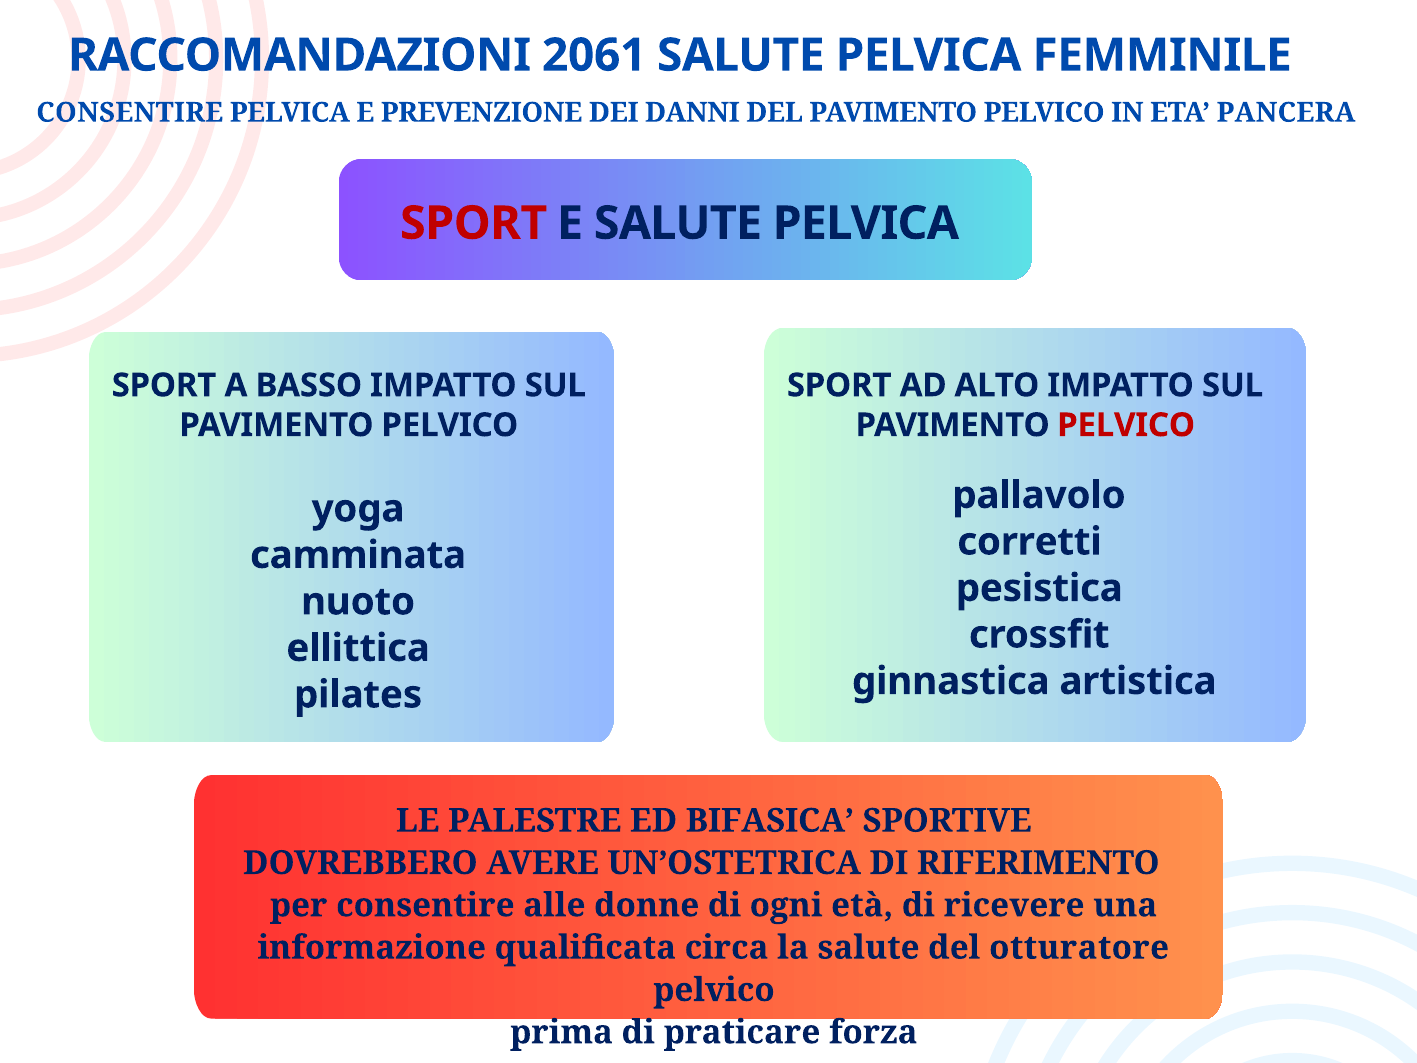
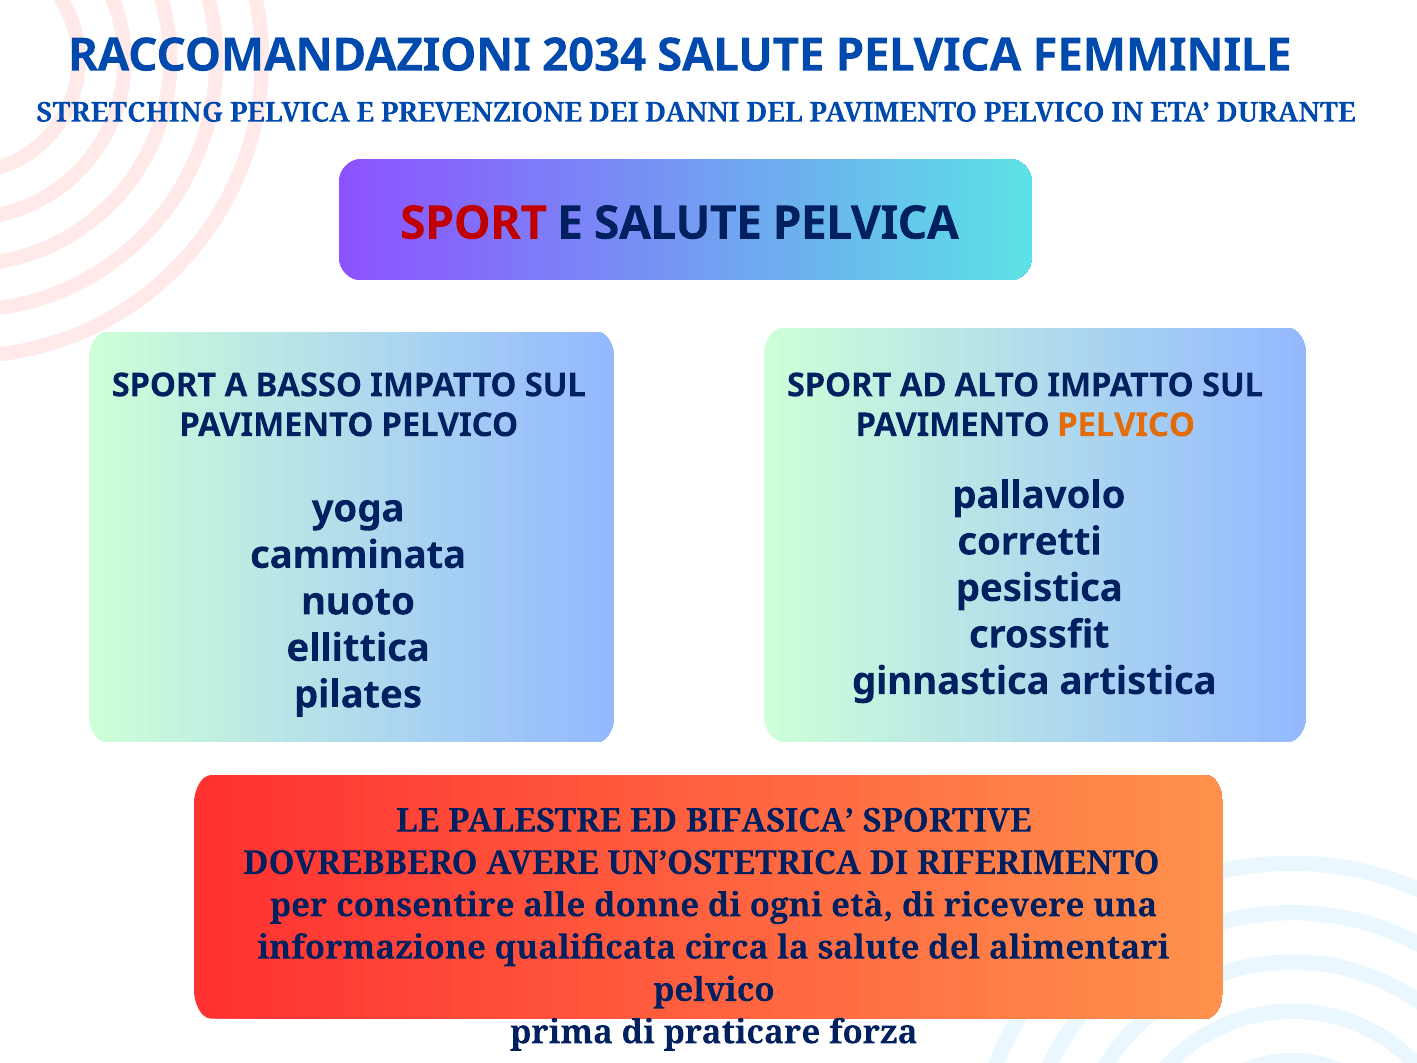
2061: 2061 -> 2034
CONSENTIRE at (130, 113): CONSENTIRE -> STRETCHING
PANCERA: PANCERA -> DURANTE
PELVICO at (1126, 425) colour: red -> orange
otturatore: otturatore -> alimentari
